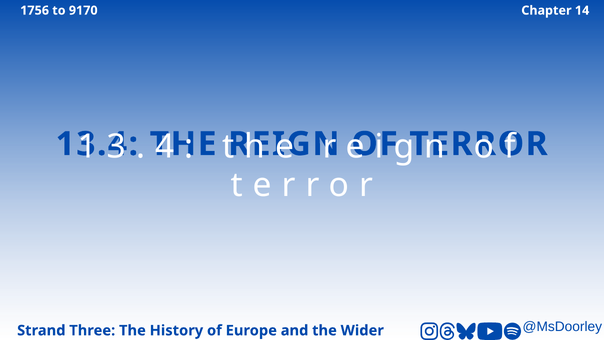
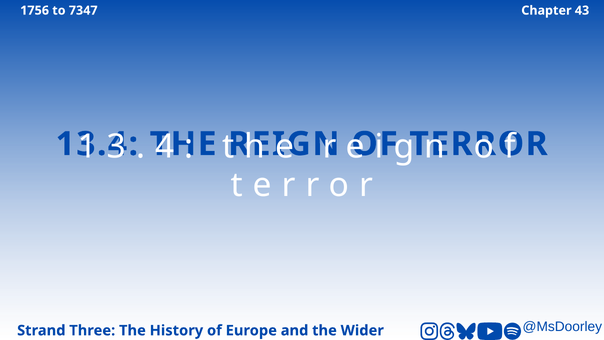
9170: 9170 -> 7347
14: 14 -> 43
